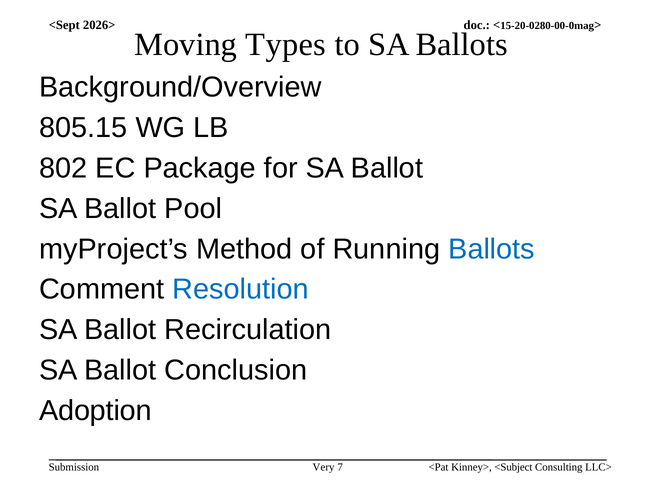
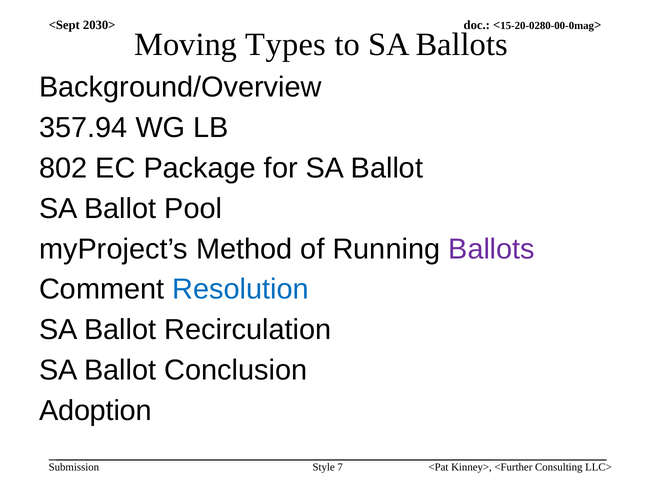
2026>: 2026> -> 2030>
805.15: 805.15 -> 357.94
Ballots at (492, 249) colour: blue -> purple
Very: Very -> Style
<Subject: <Subject -> <Further
